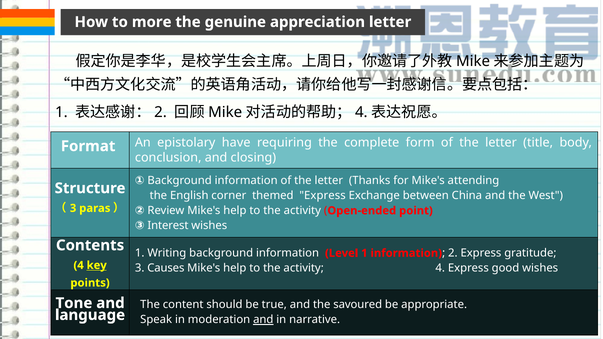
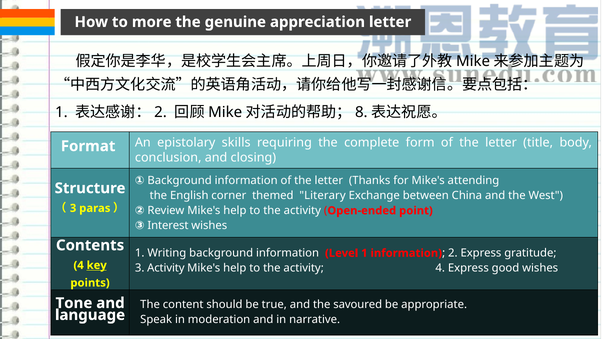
4 at (361, 112): 4 -> 8
have: have -> skills
themed Express: Express -> Literary
3 Causes: Causes -> Activity
and at (263, 320) underline: present -> none
